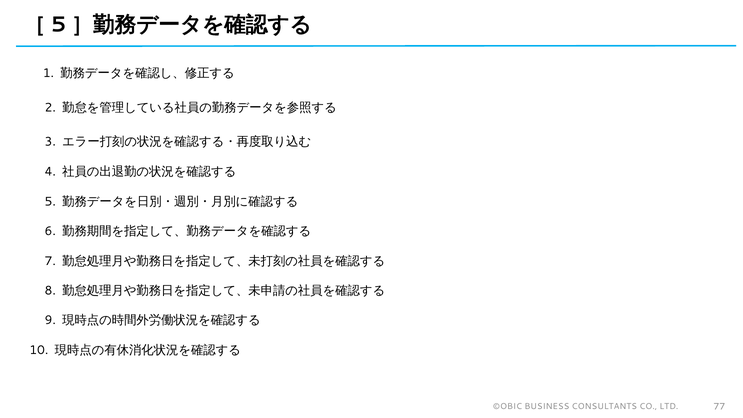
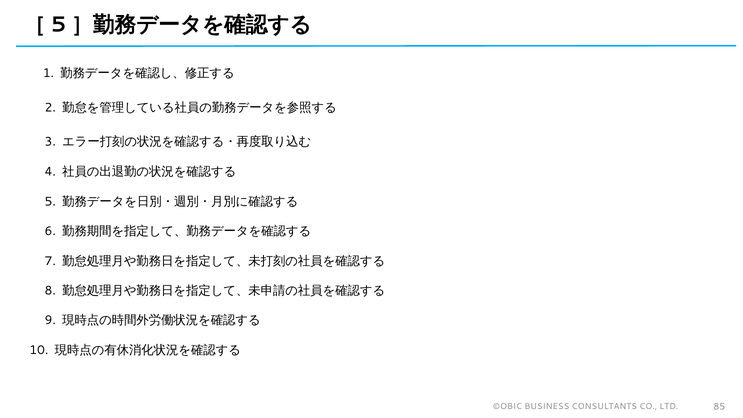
77: 77 -> 85
